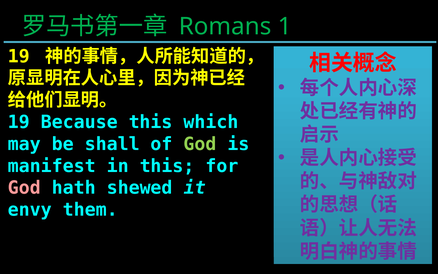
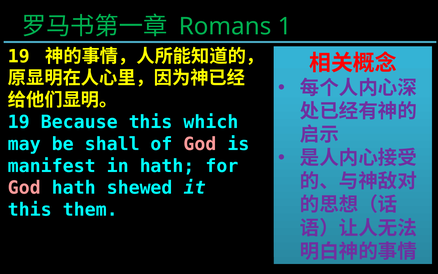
God at (200, 144) colour: light green -> pink
in this: this -> hath
envy at (30, 210): envy -> this
